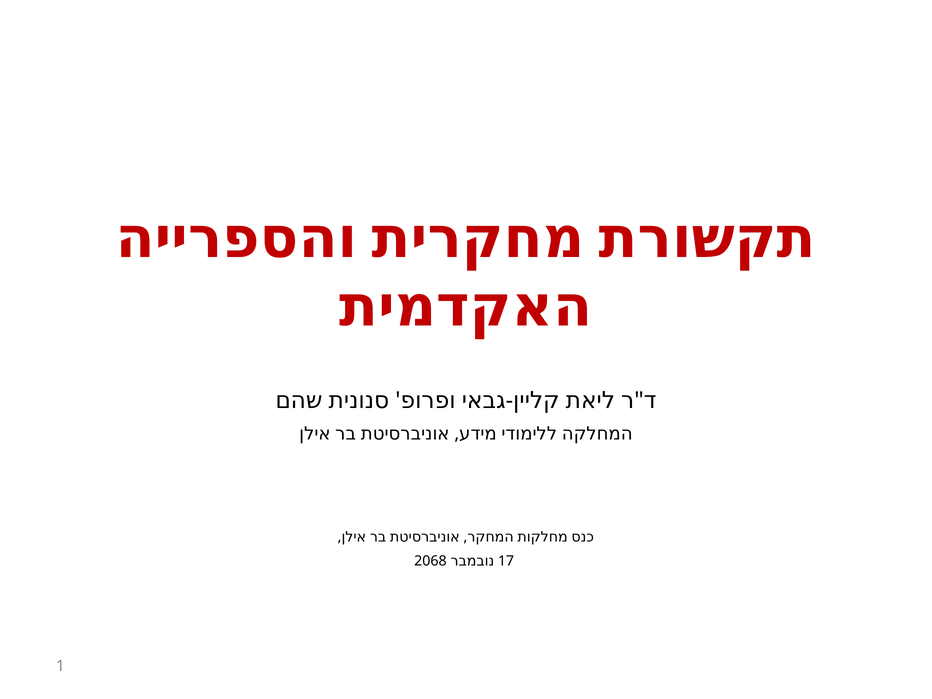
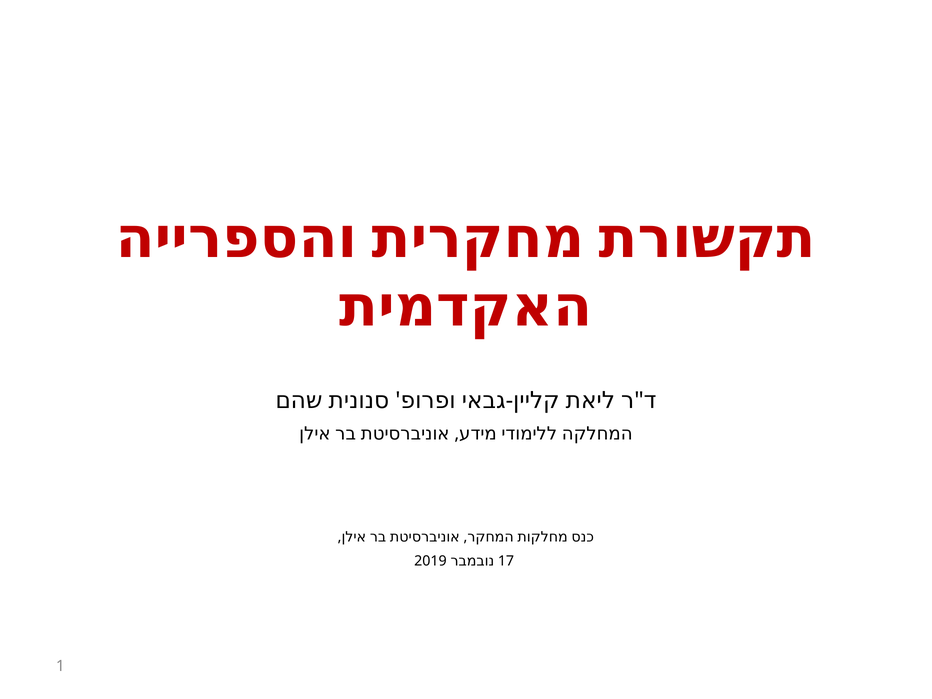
2068: 2068 -> 2019
